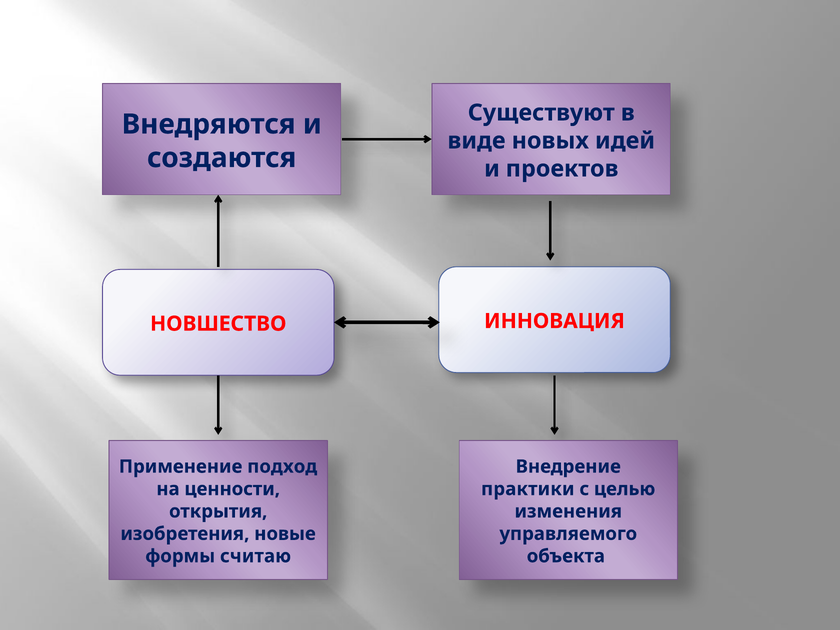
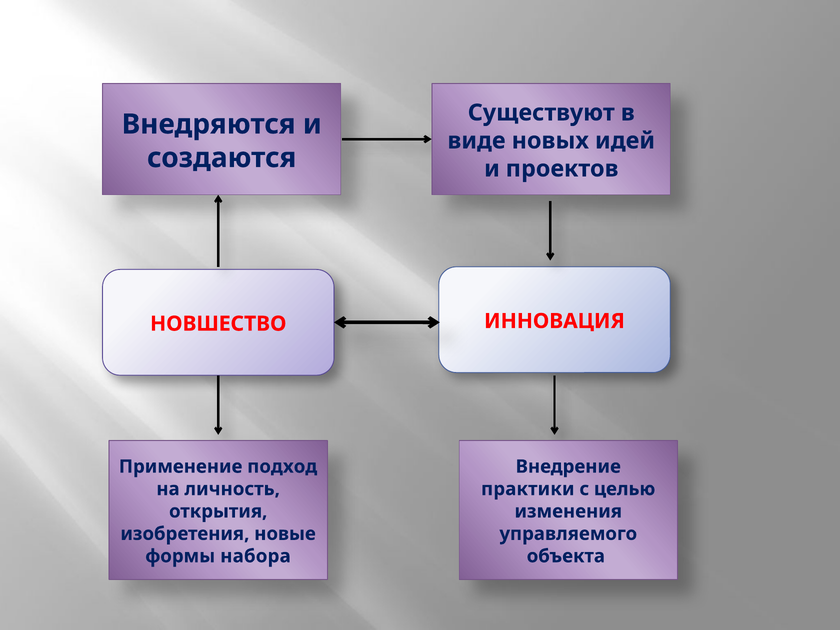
ценности: ценности -> личность
считаю: считаю -> набора
